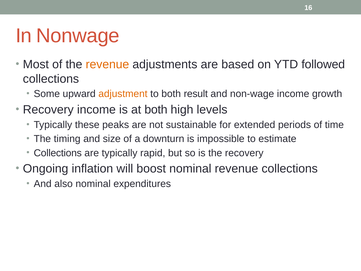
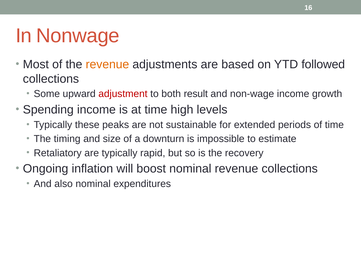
adjustment colour: orange -> red
Recovery at (48, 110): Recovery -> Spending
at both: both -> time
Collections at (58, 153): Collections -> Retaliatory
